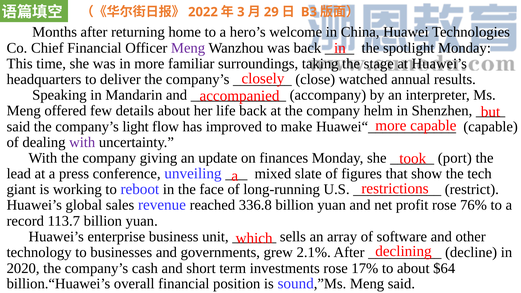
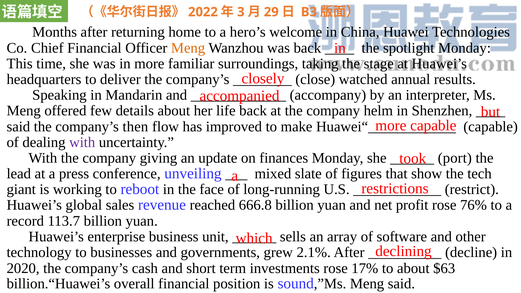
Meng at (188, 48) colour: purple -> orange
light: light -> then
336.8: 336.8 -> 666.8
$64: $64 -> $63
